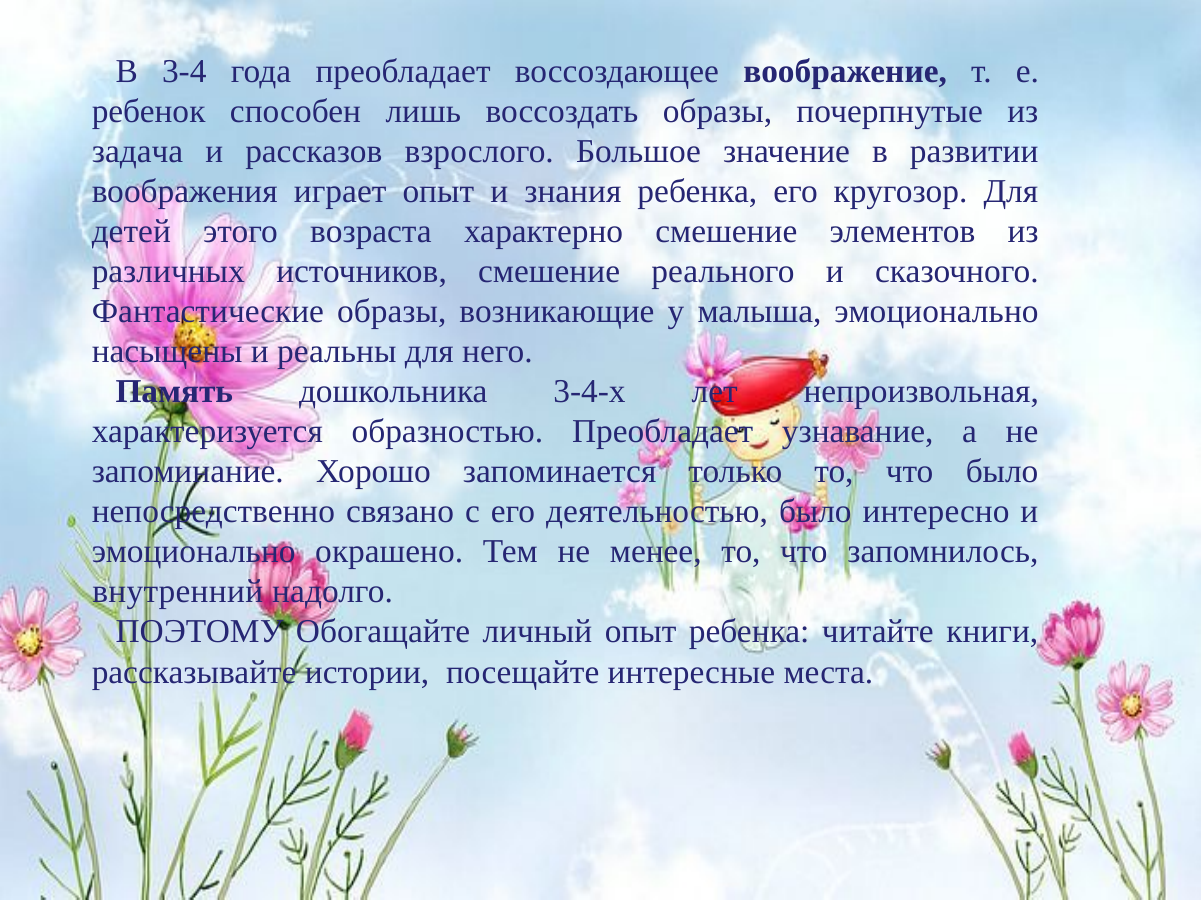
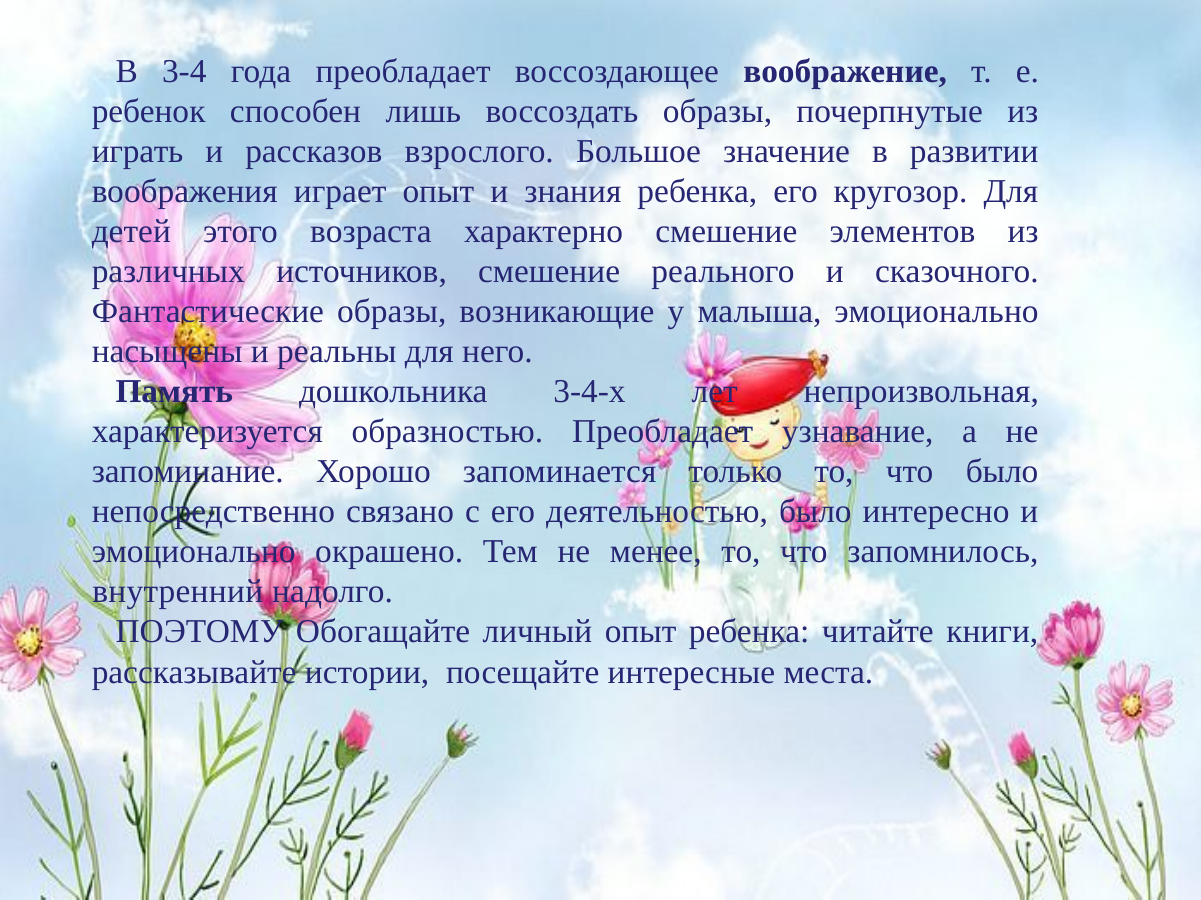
задача: задача -> играть
